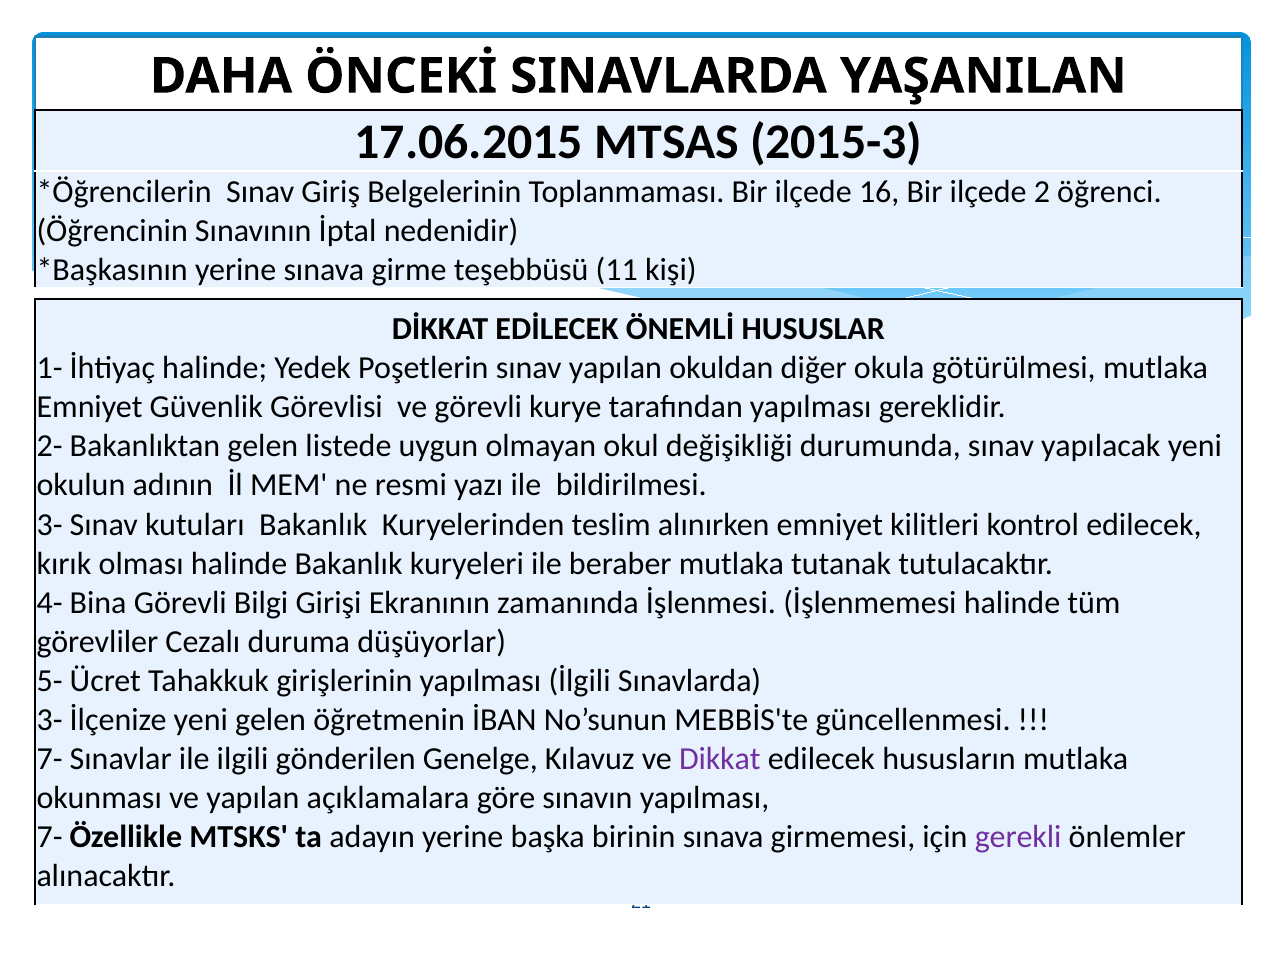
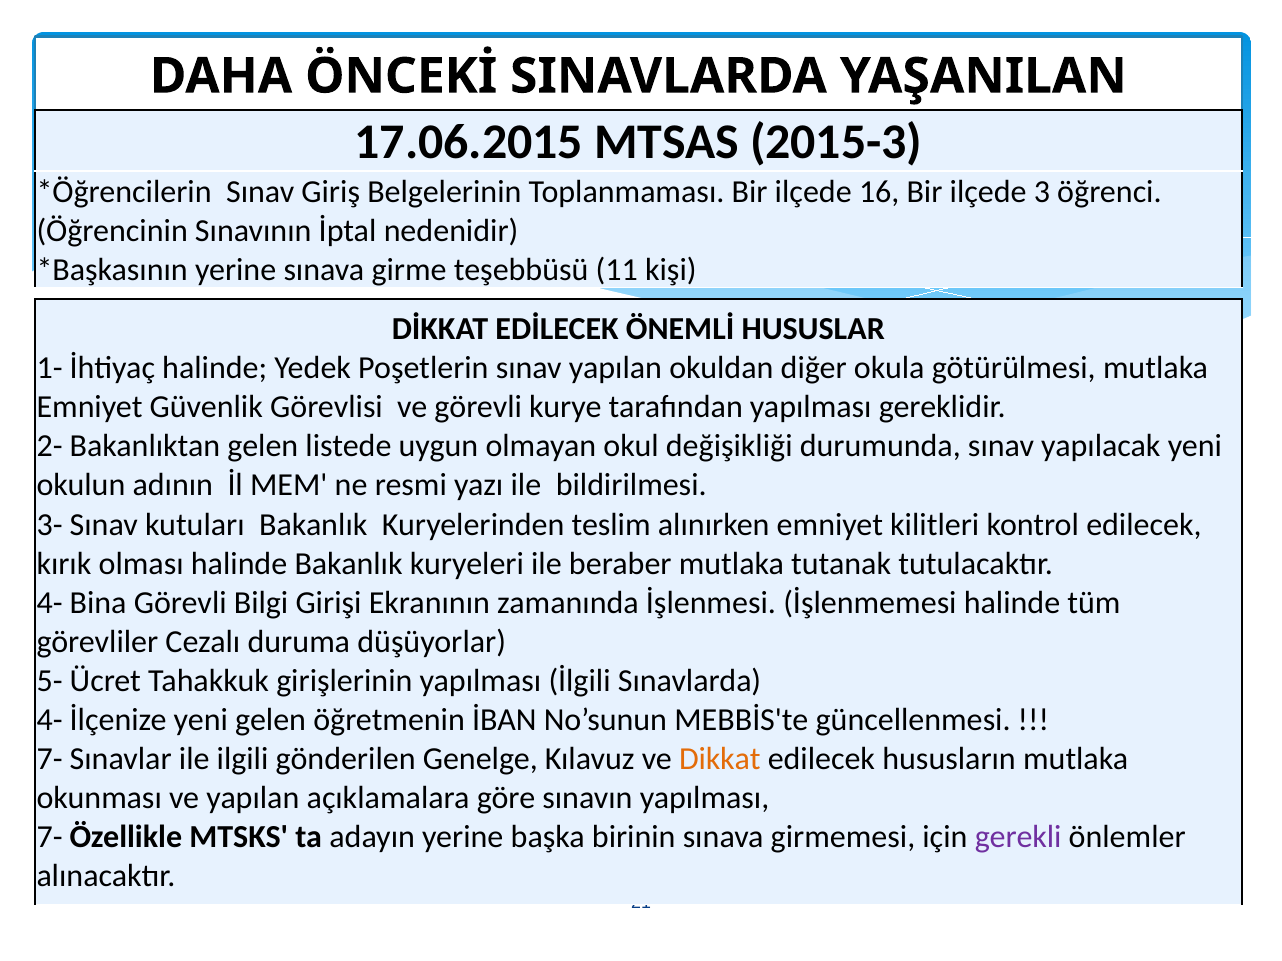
2: 2 -> 3
3- at (50, 720): 3- -> 4-
Dikkat colour: purple -> orange
